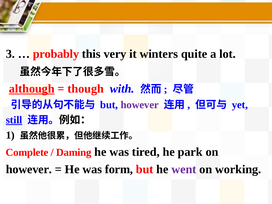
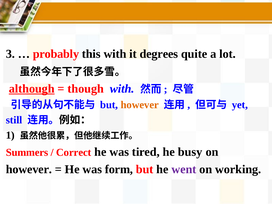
this very: very -> with
winters: winters -> degrees
however at (140, 105) colour: purple -> orange
still underline: present -> none
Complete: Complete -> Summers
Daming: Daming -> Correct
park: park -> busy
